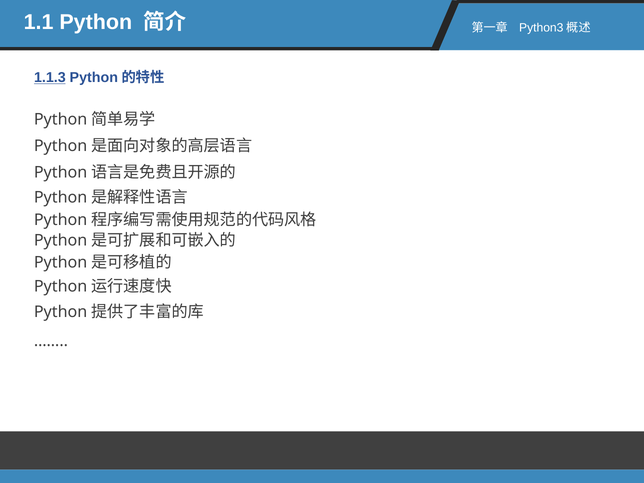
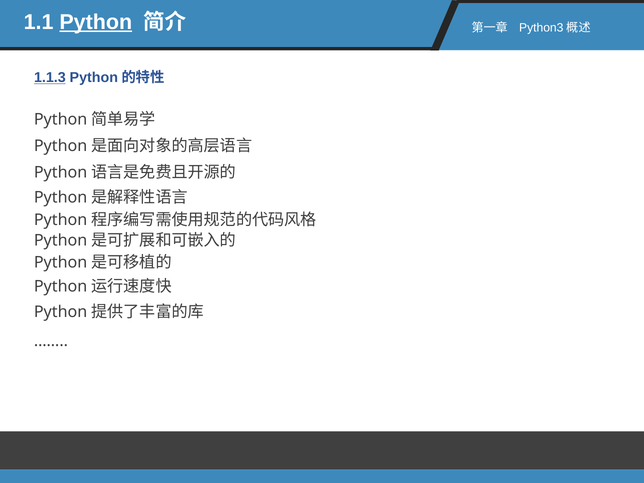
Python underline: none -> present
